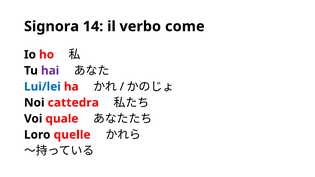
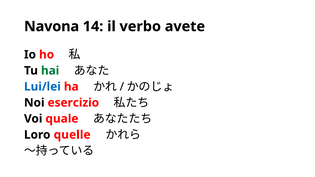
Signora: Signora -> Navona
come: come -> avete
hai colour: purple -> green
cattedra: cattedra -> esercizio
